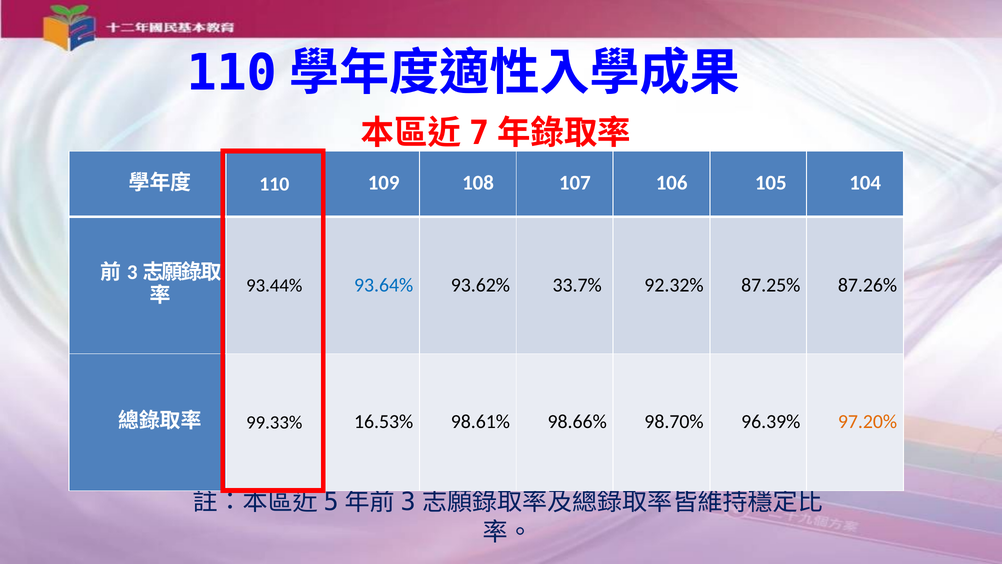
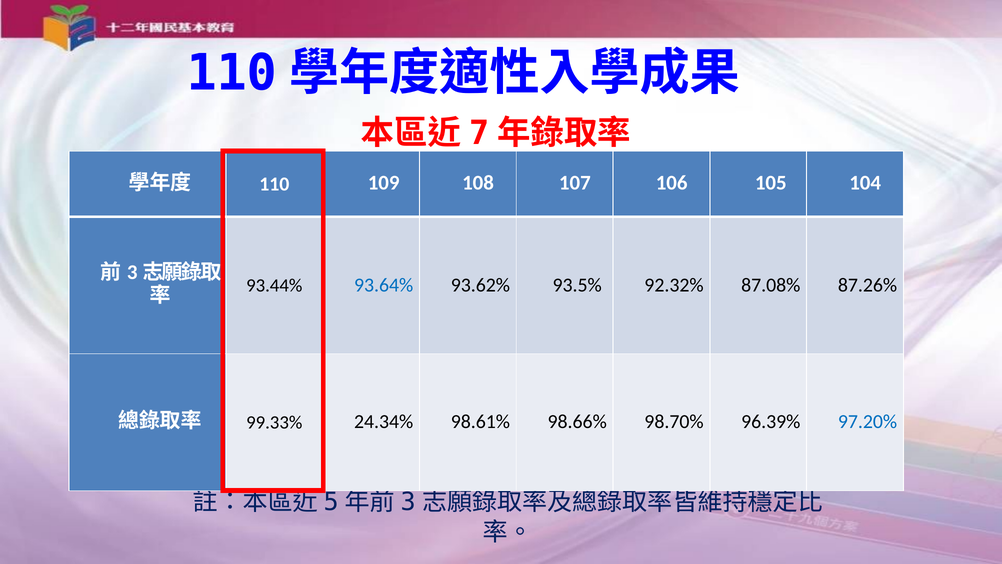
33.7%: 33.7% -> 93.5%
87.25%: 87.25% -> 87.08%
16.53%: 16.53% -> 24.34%
97.20% colour: orange -> blue
